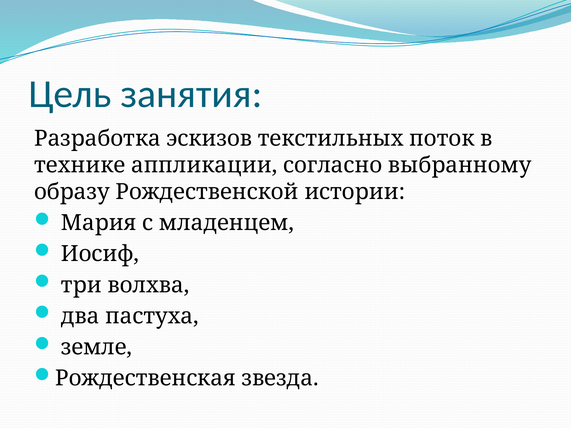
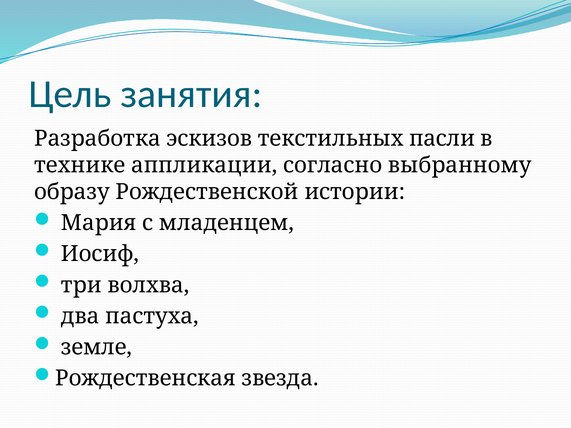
поток: поток -> пасли
